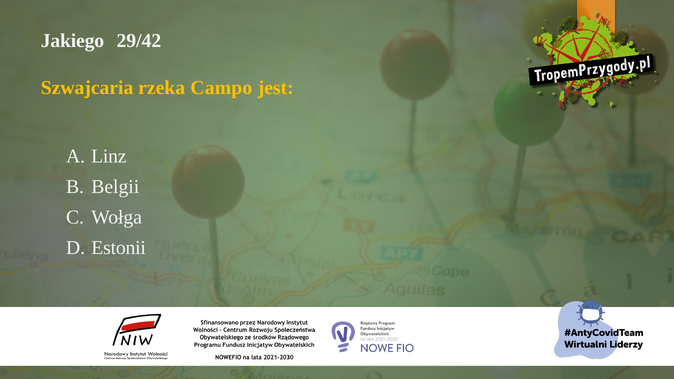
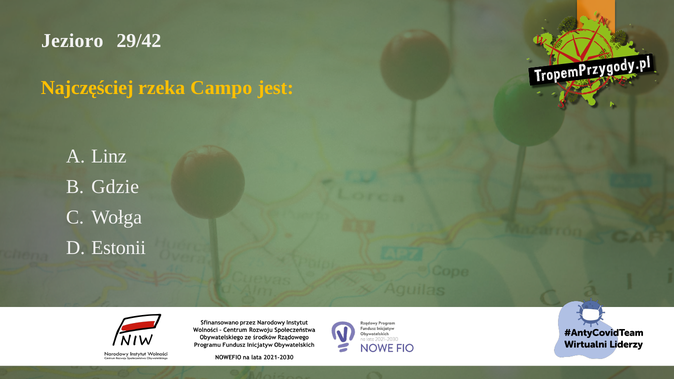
Jakiego: Jakiego -> Jezioro
Szwajcaria: Szwajcaria -> Najczęściej
Belgii: Belgii -> Gdzie
